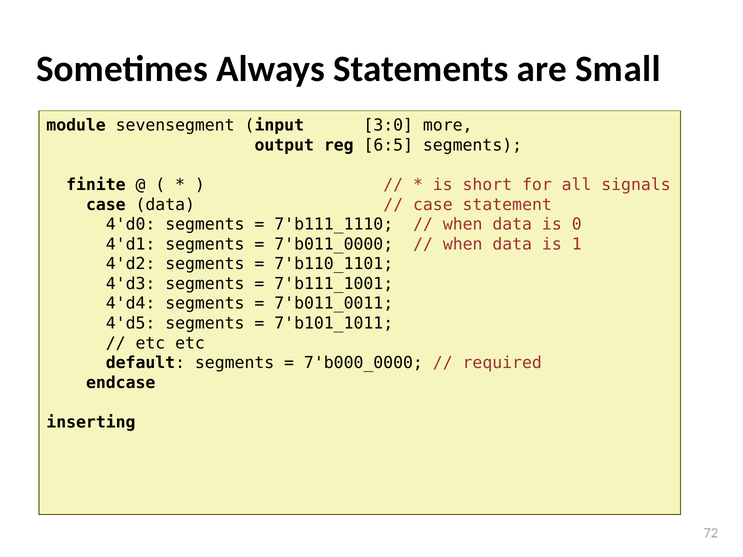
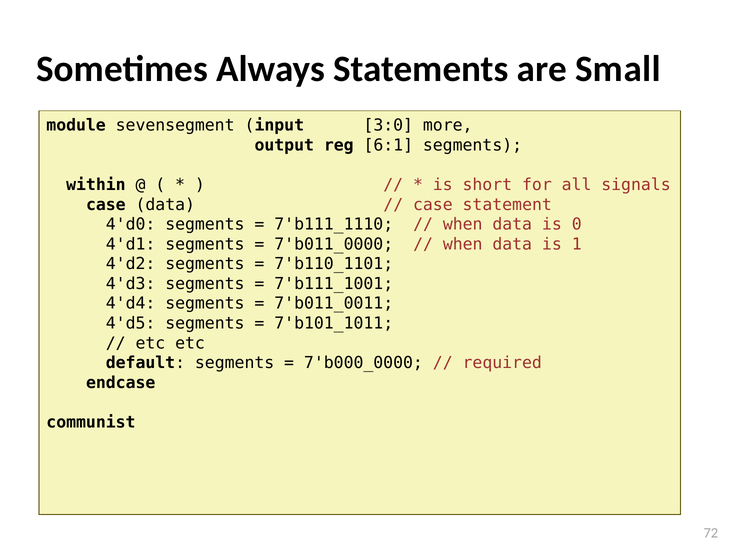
6:5: 6:5 -> 6:1
finite: finite -> within
inserting: inserting -> communist
